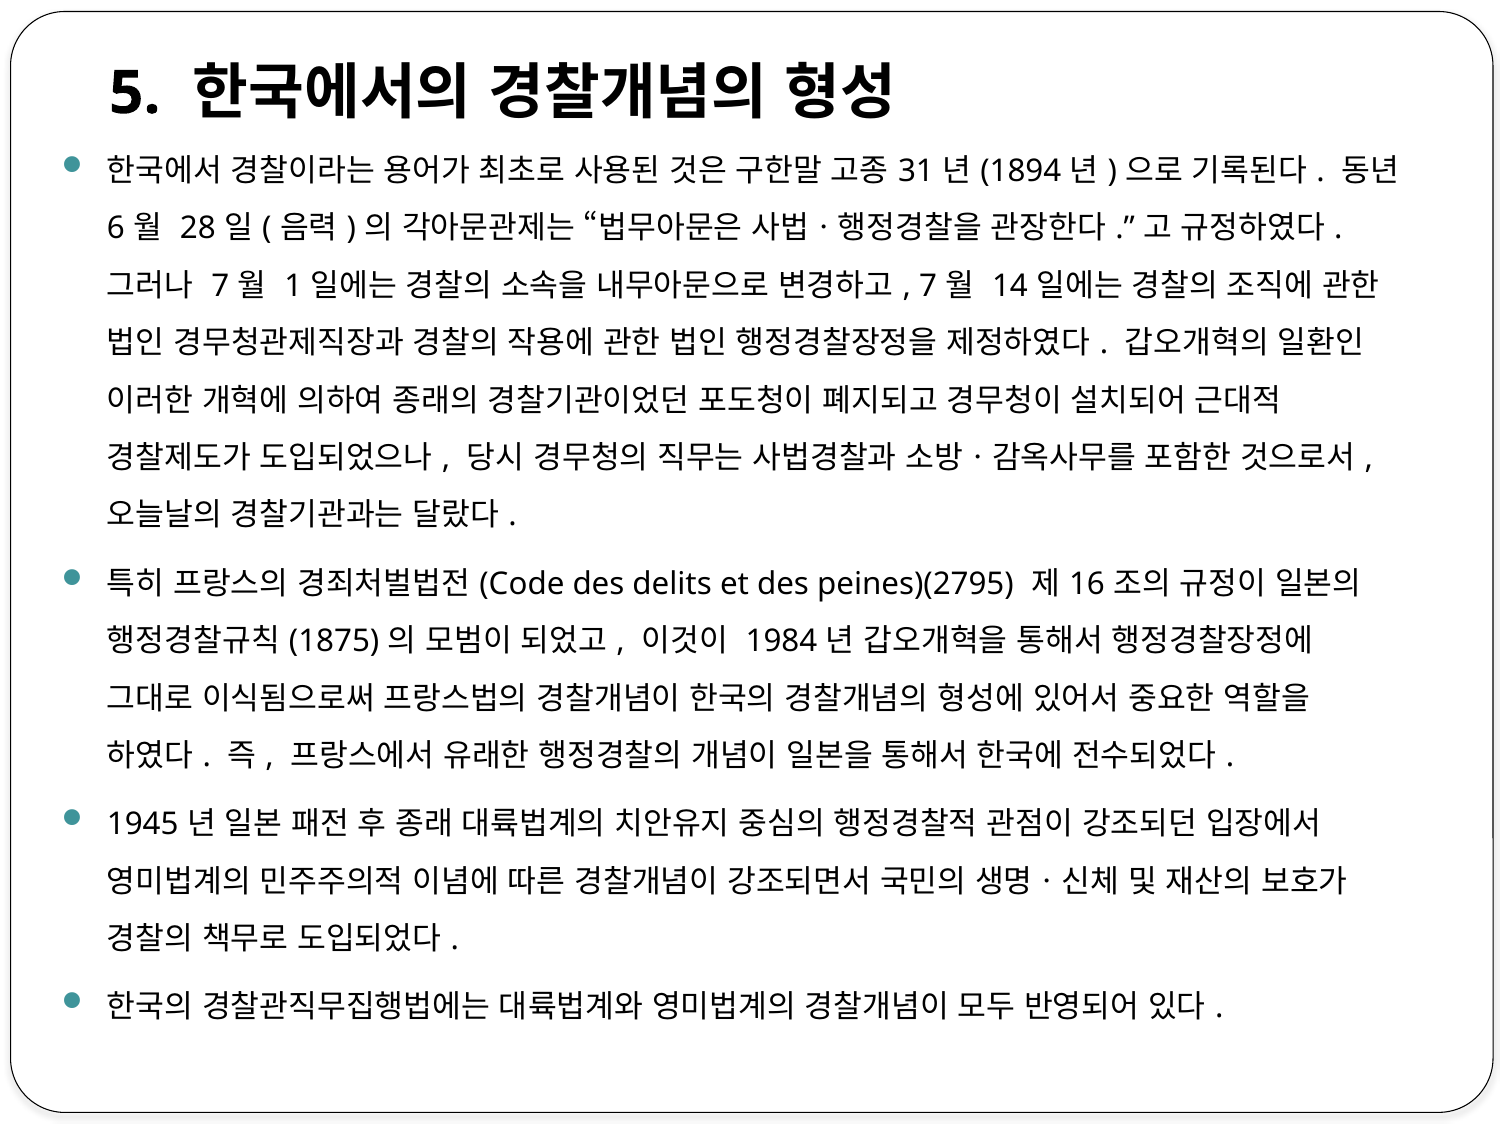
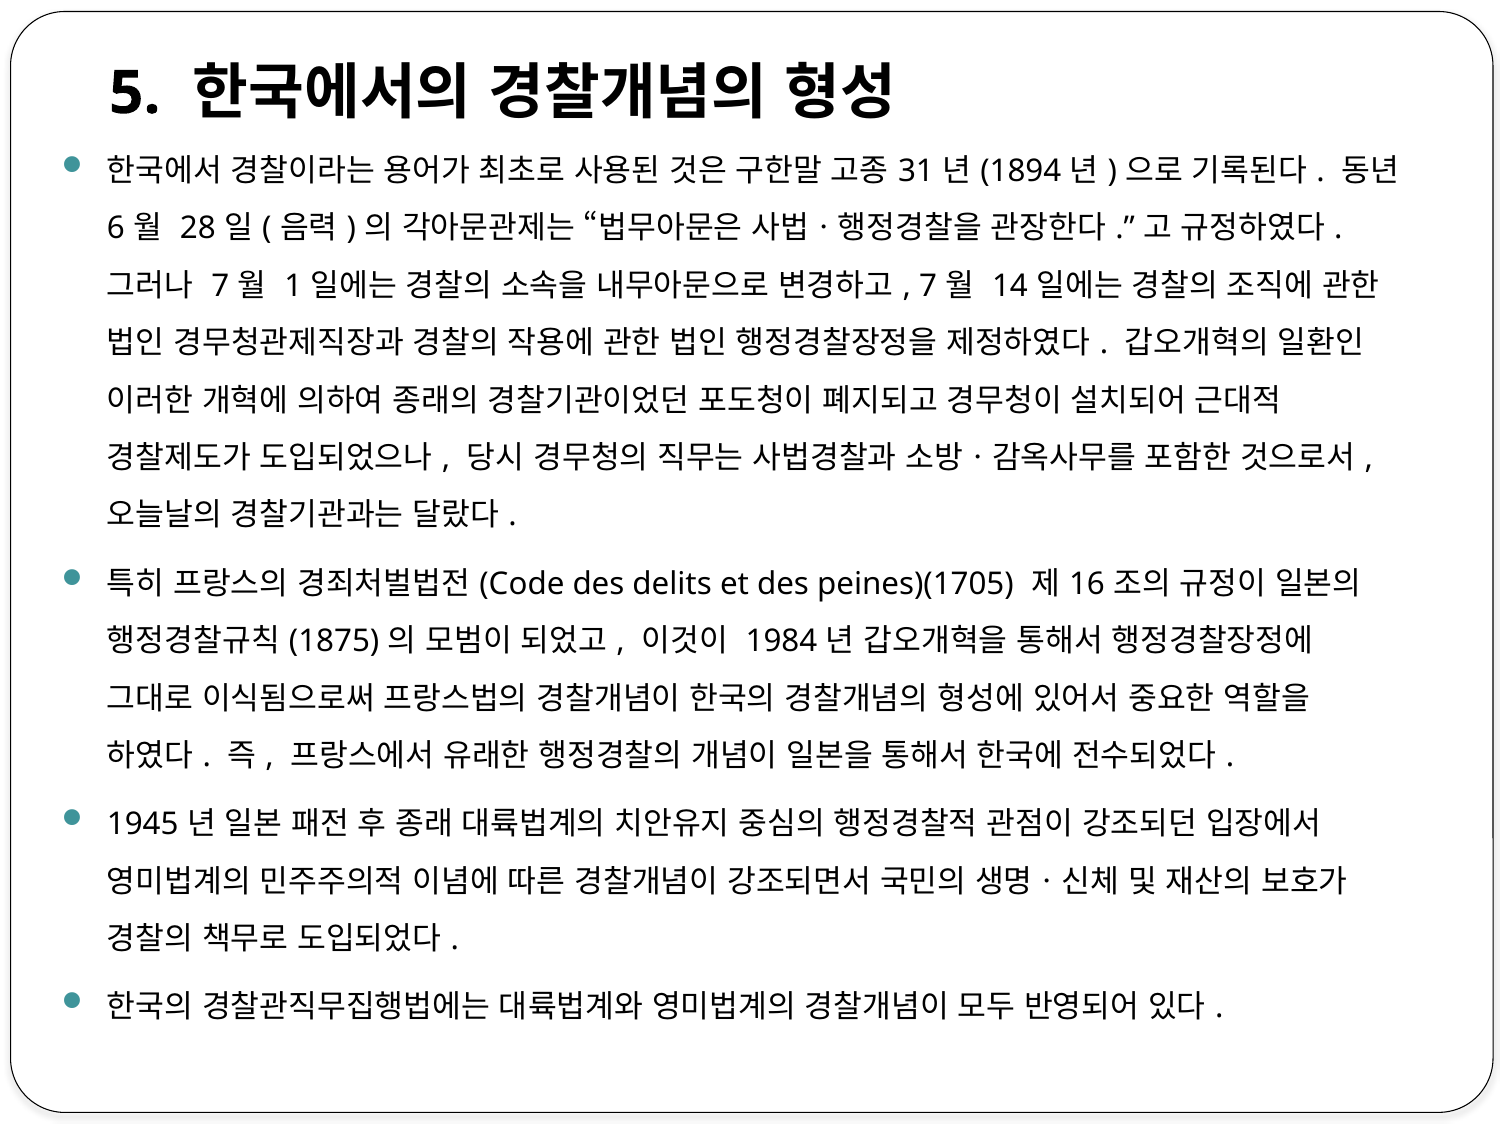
peines)(2795: peines)(2795 -> peines)(1705
